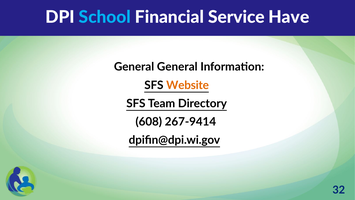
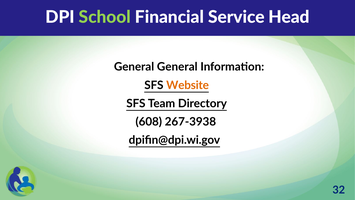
School colour: light blue -> light green
Have: Have -> Head
267-9414: 267-9414 -> 267-3938
